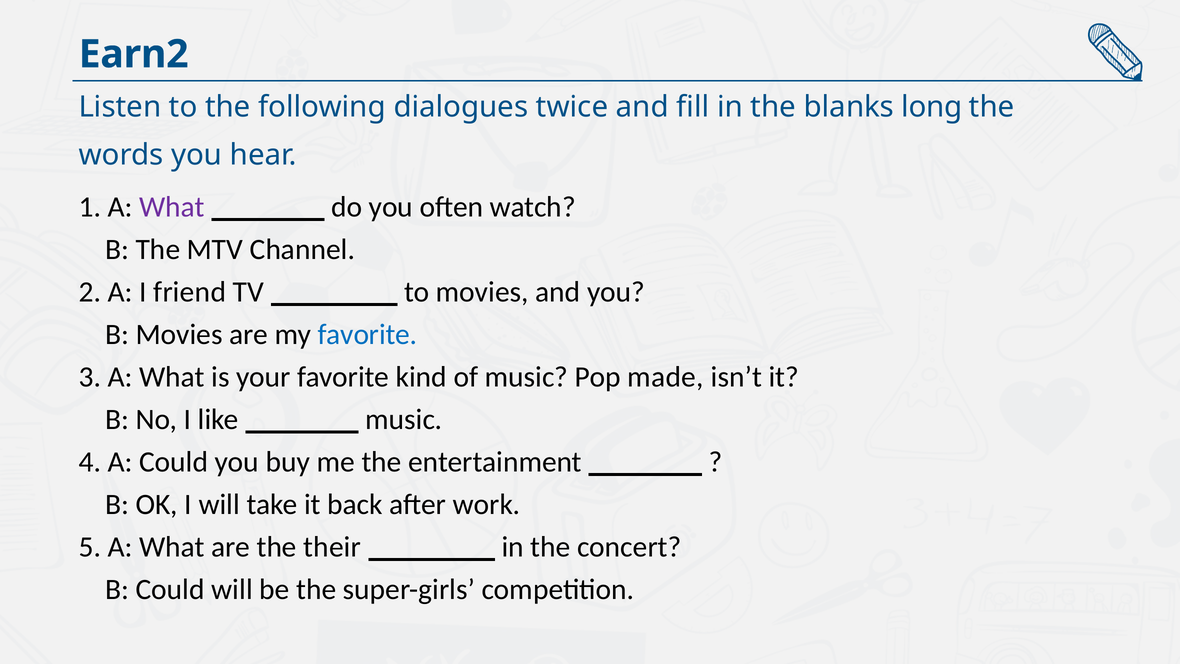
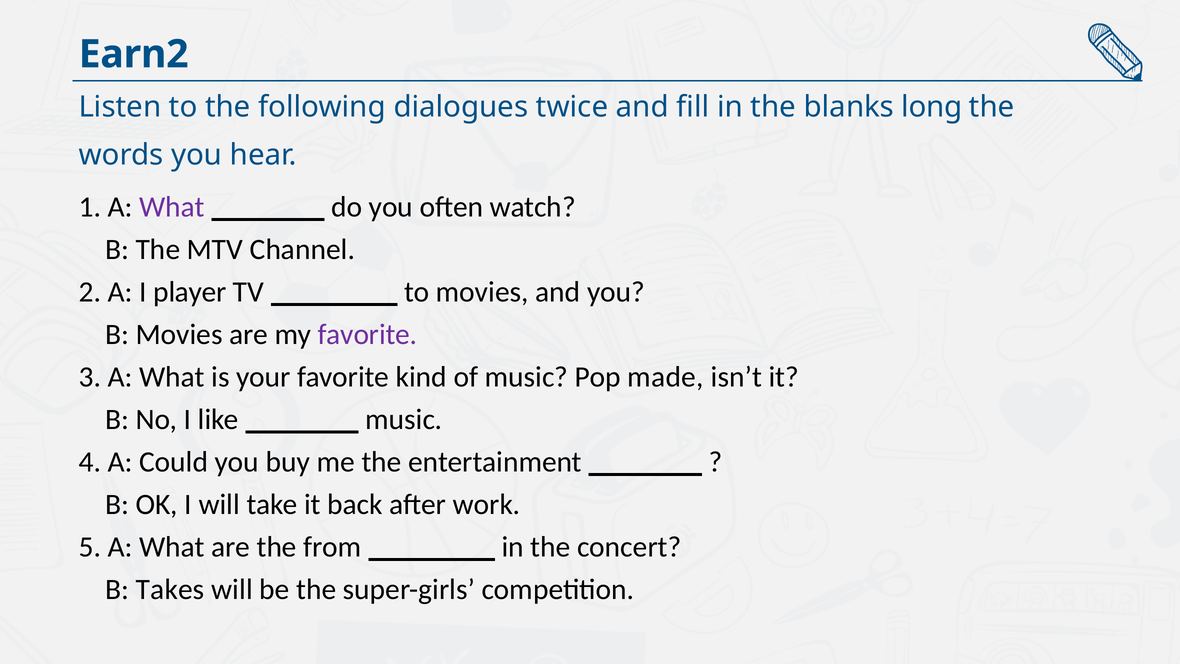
friend: friend -> player
favorite at (367, 334) colour: blue -> purple
their: their -> from
B Could: Could -> Takes
